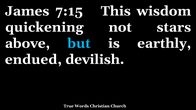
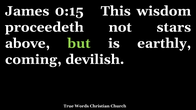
7:15: 7:15 -> 0:15
quickening: quickening -> proceedeth
but colour: light blue -> light green
endued: endued -> coming
